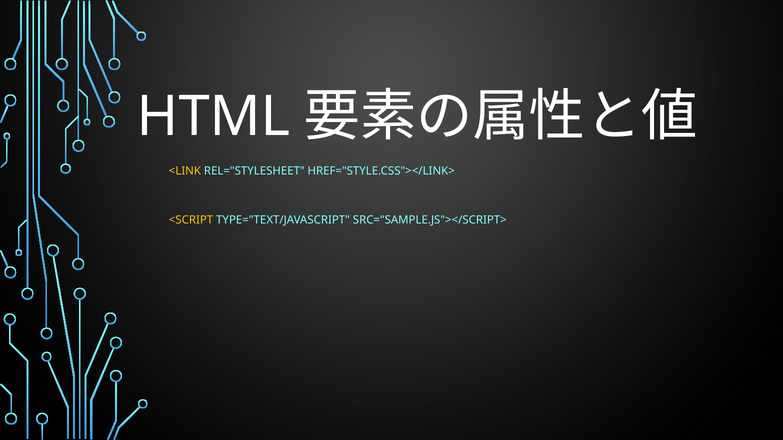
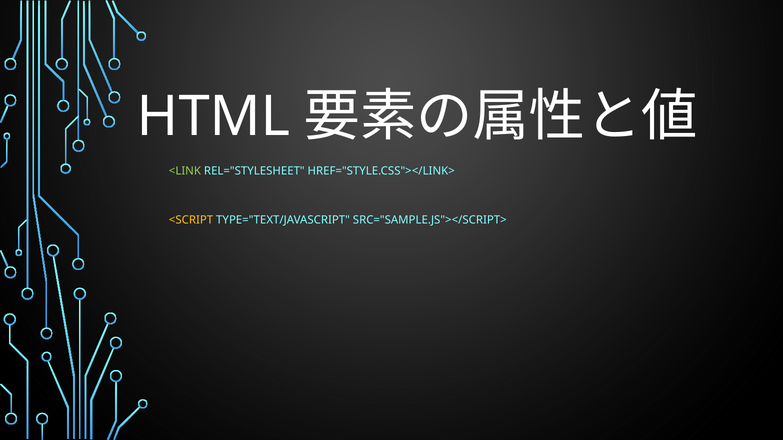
<LINK colour: yellow -> light green
